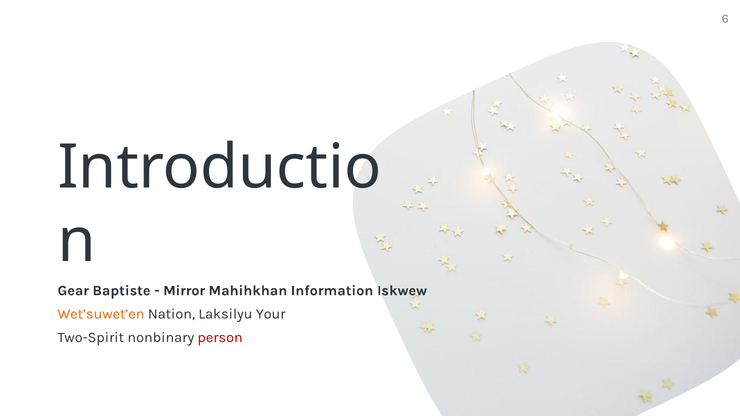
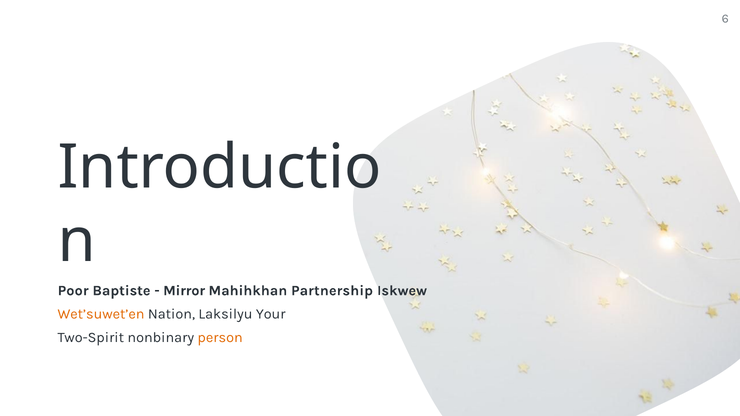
Gear: Gear -> Poor
Information: Information -> Partnership
person colour: red -> orange
